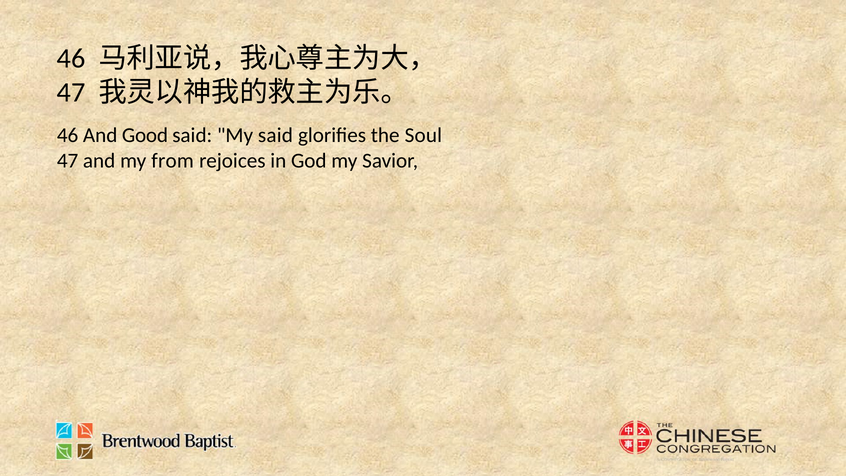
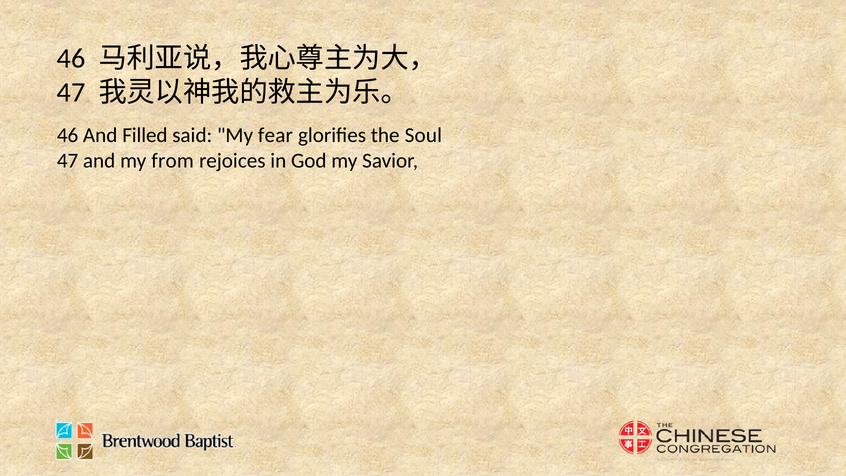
Good: Good -> Filled
My said: said -> fear
